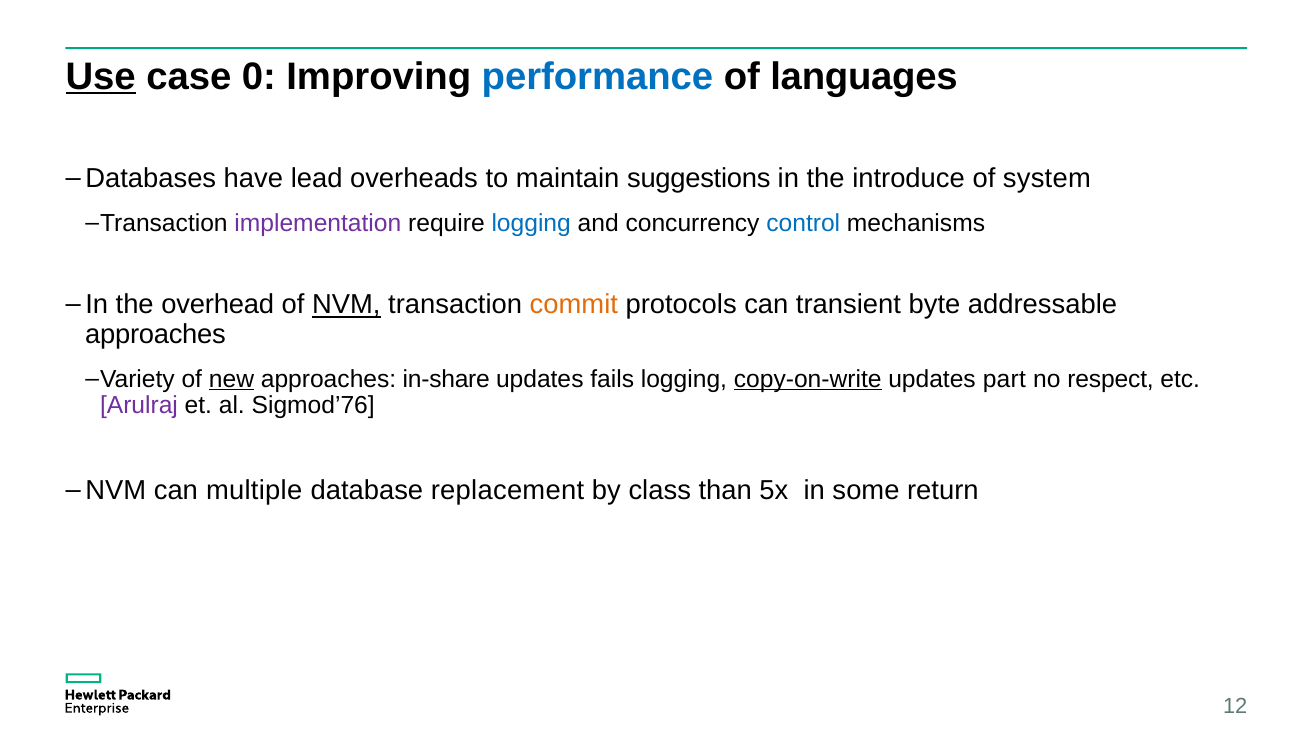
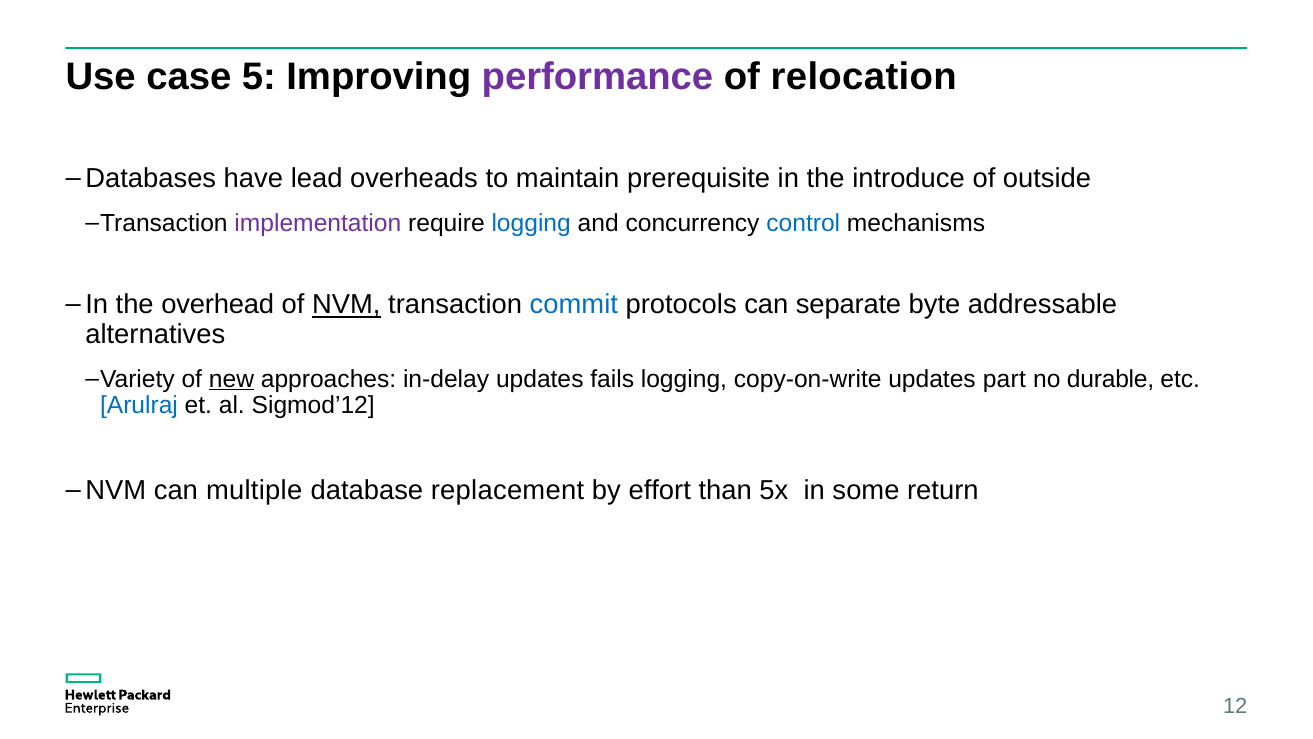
Use underline: present -> none
0: 0 -> 5
performance colour: blue -> purple
languages: languages -> relocation
suggestions: suggestions -> prerequisite
system: system -> outside
commit colour: orange -> blue
transient: transient -> separate
approaches at (155, 334): approaches -> alternatives
in-share: in-share -> in-delay
copy-on-write underline: present -> none
respect: respect -> durable
Arulraj colour: purple -> blue
Sigmod’76: Sigmod’76 -> Sigmod’12
class: class -> effort
